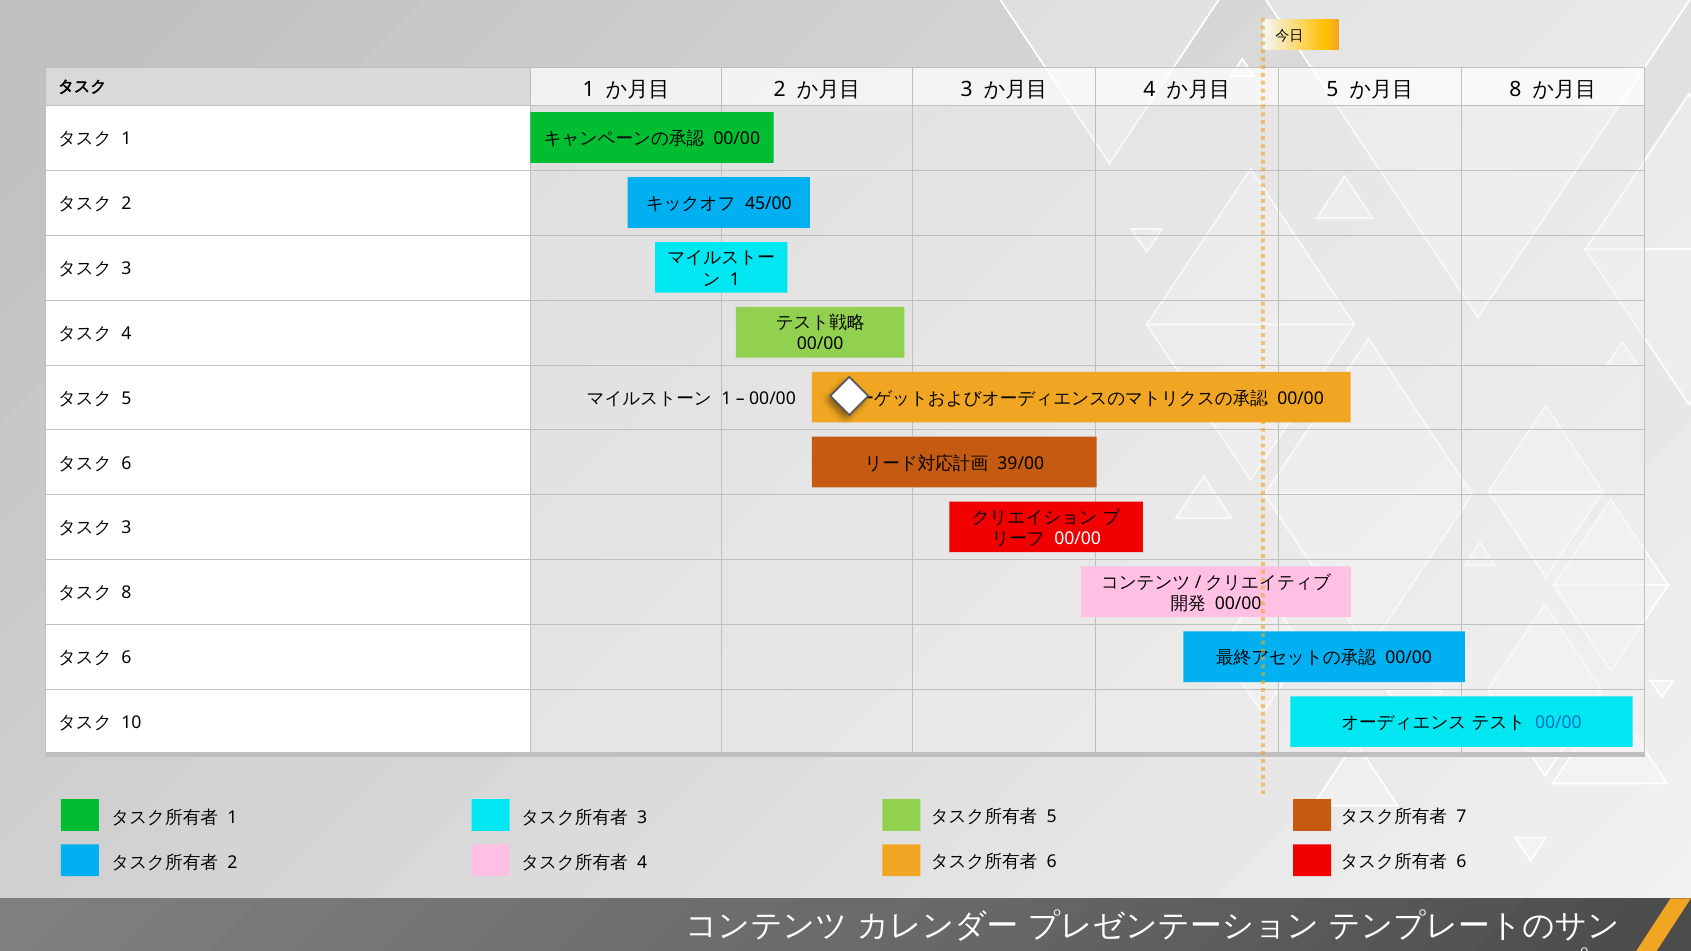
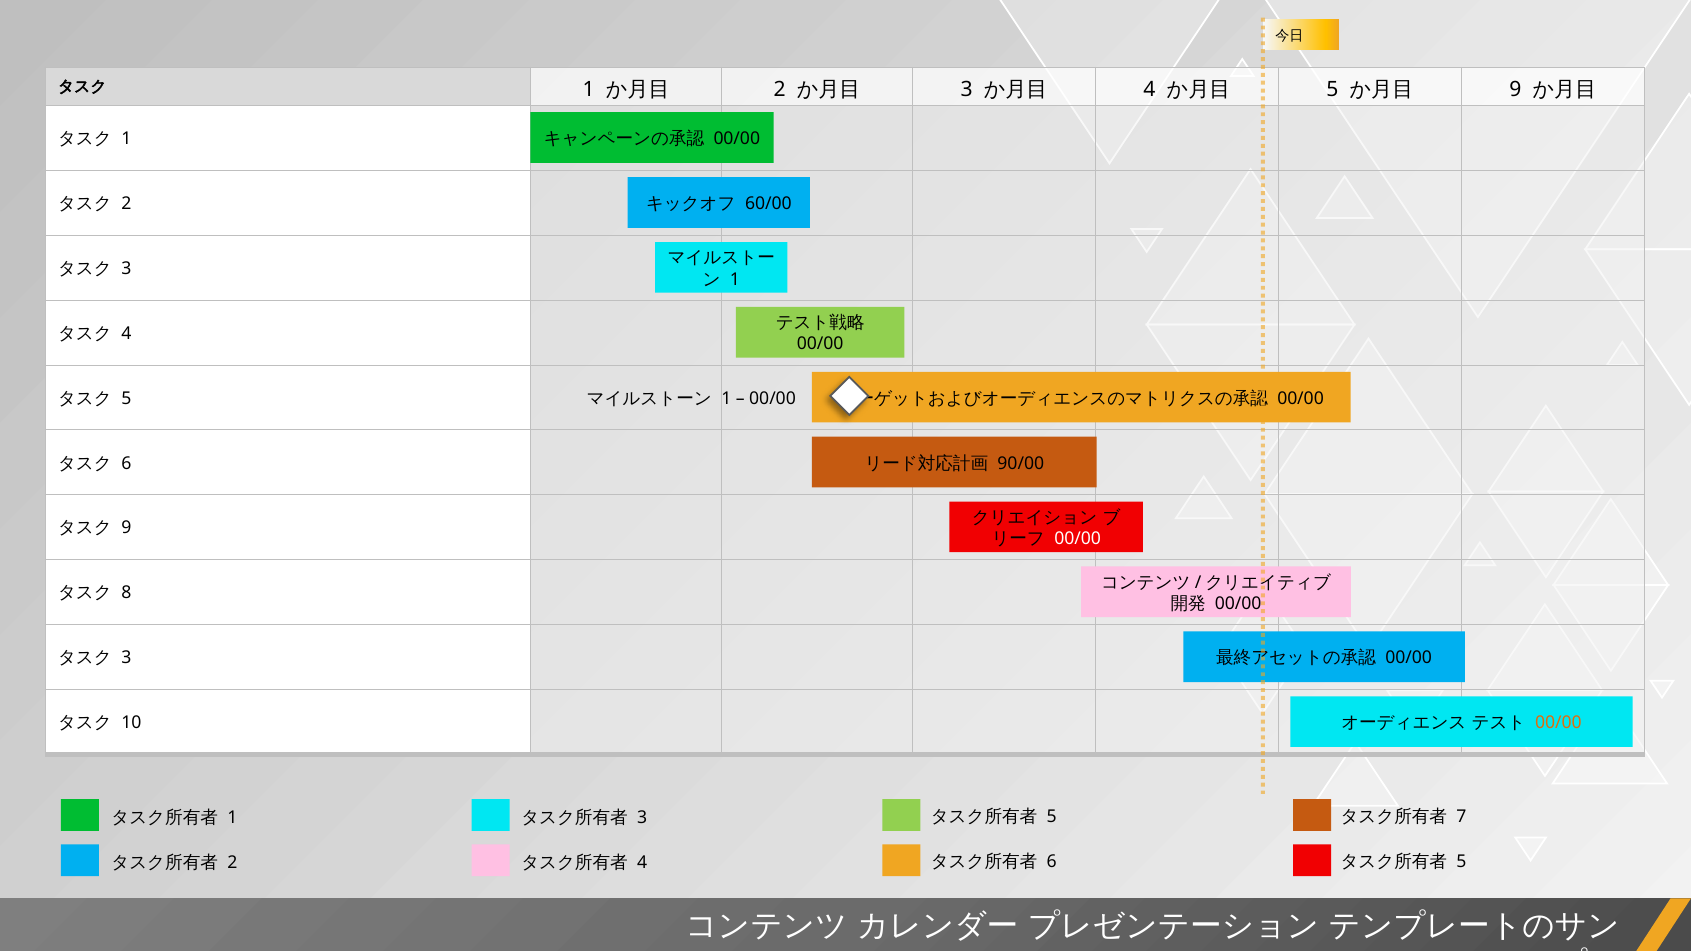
8 at (1515, 89): 8 -> 9
45/00: 45/00 -> 60/00
39/00: 39/00 -> 90/00
3 at (127, 528): 3 -> 9
6 at (127, 658): 6 -> 3
00/00 at (1558, 723) colour: blue -> orange
6 at (1461, 862): 6 -> 5
